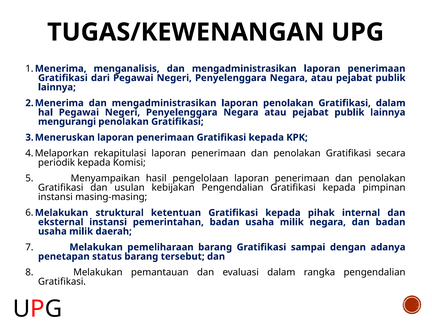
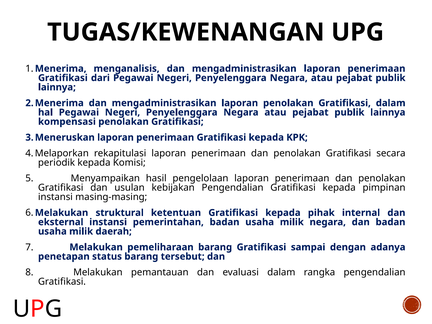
mengurangi: mengurangi -> kompensasi
